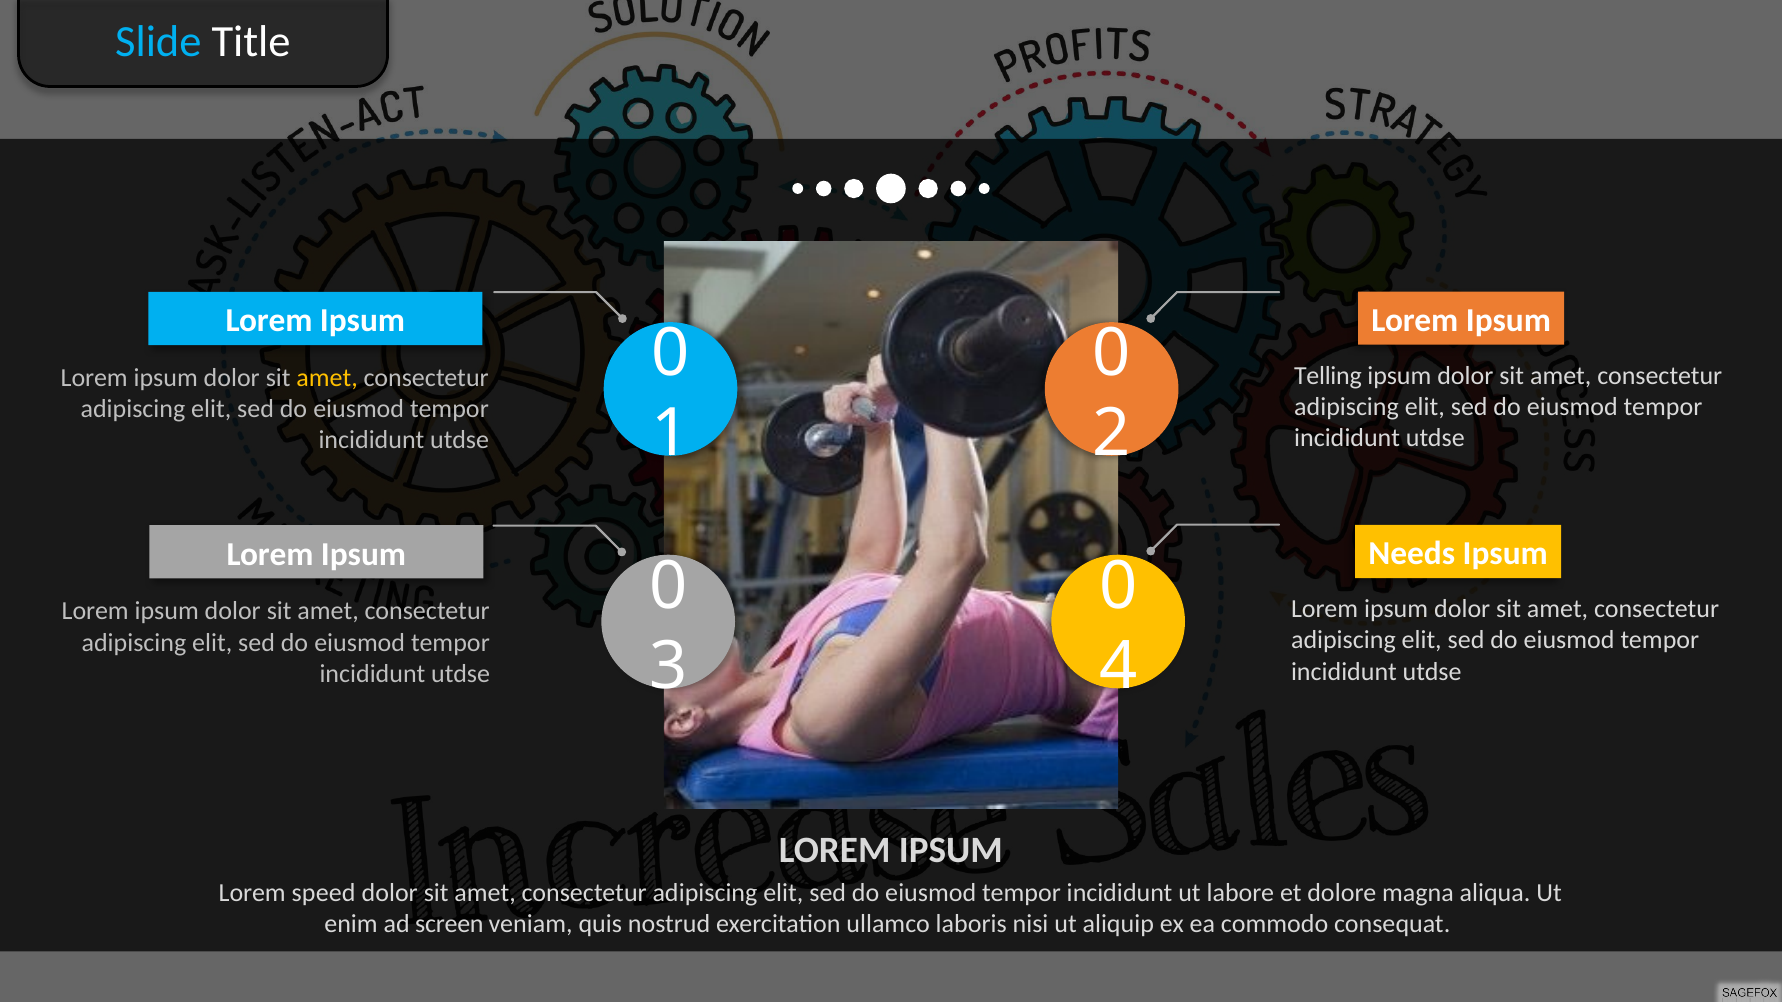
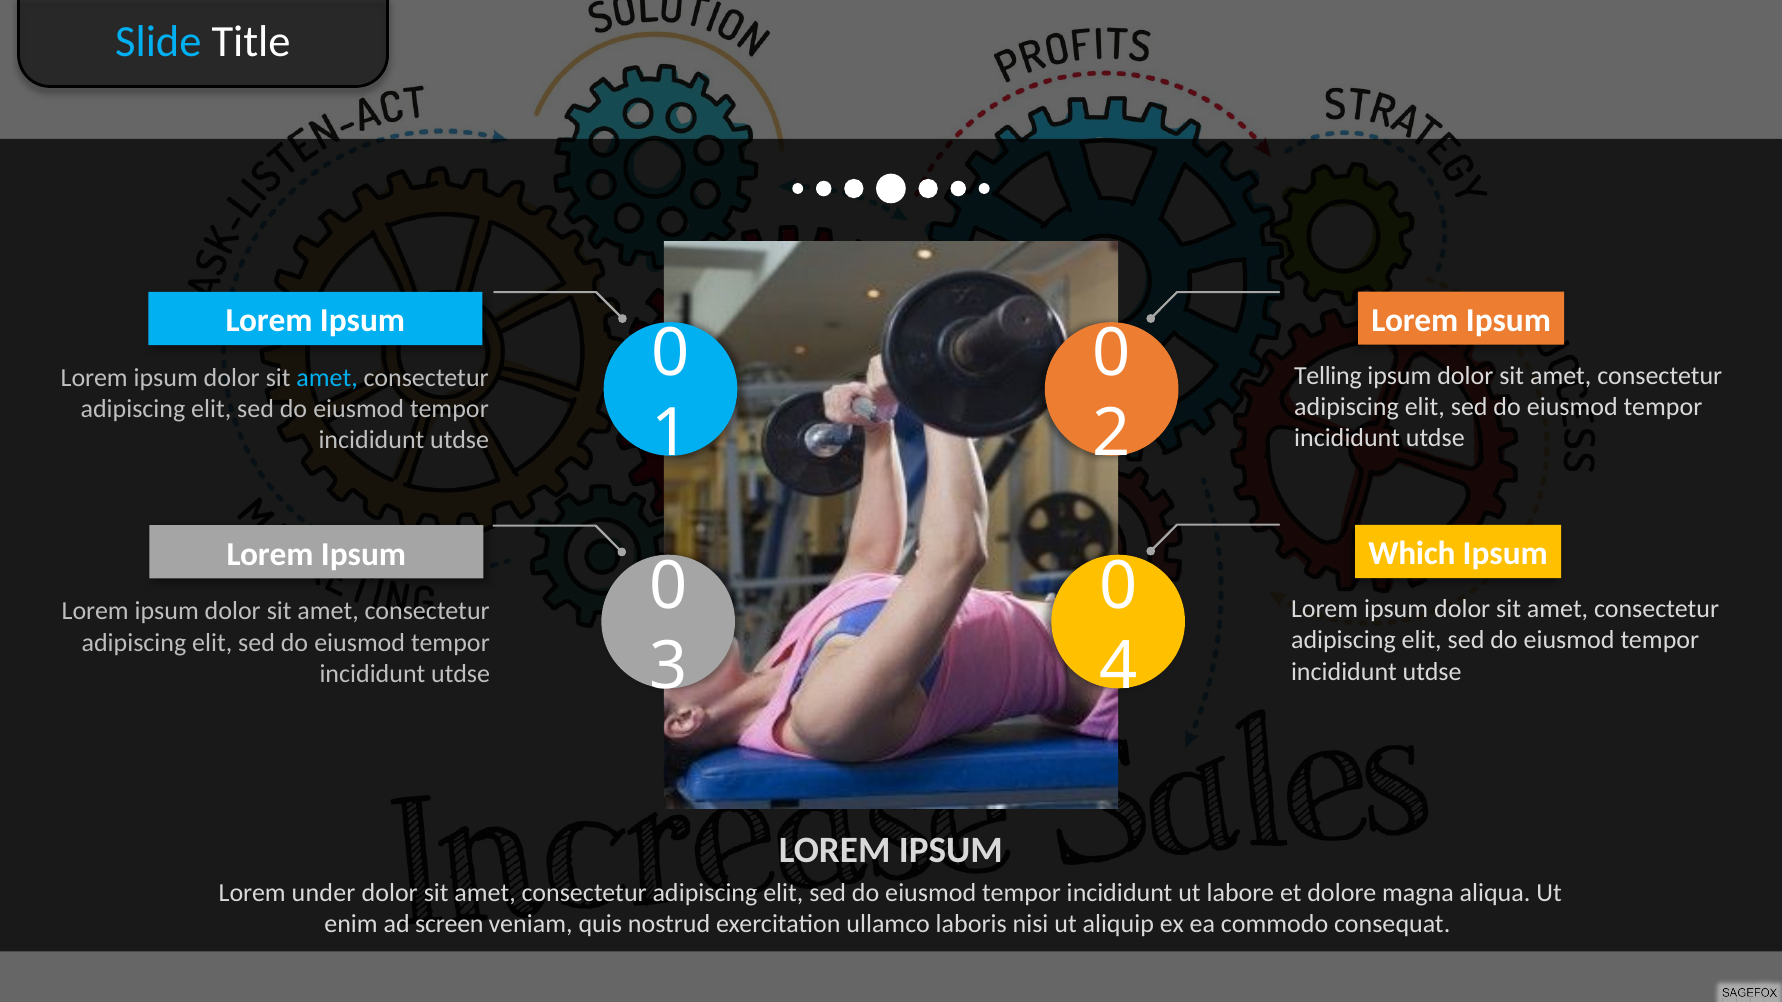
amet at (327, 378) colour: yellow -> light blue
Needs: Needs -> Which
speed: speed -> under
